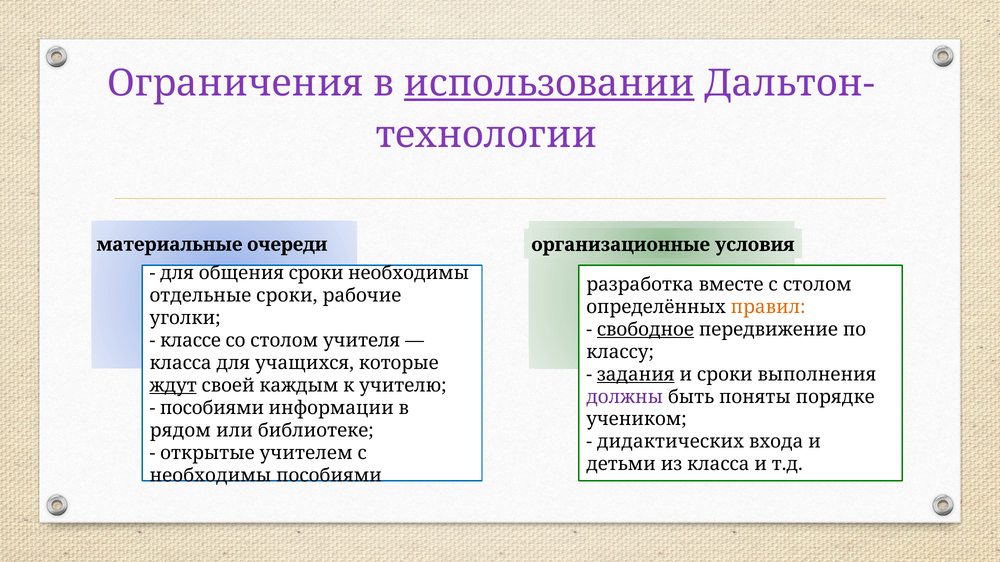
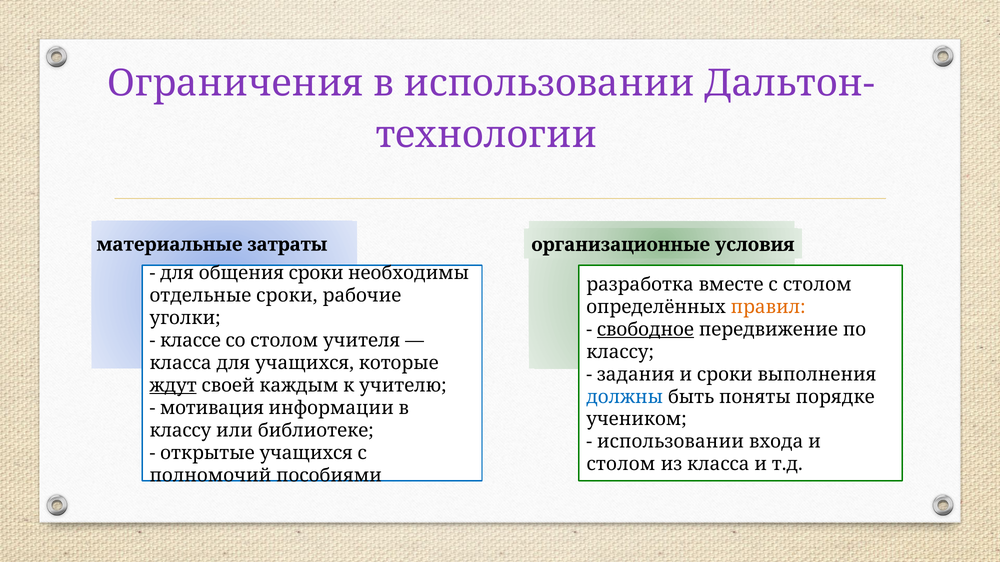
использовании at (549, 84) underline: present -> none
очереди: очереди -> затраты
задания underline: present -> none
должны colour: purple -> blue
пособиями at (212, 408): пособиями -> мотивация
рядом at (180, 431): рядом -> классу
дидактических at (670, 442): дидактических -> использовании
открытые учителем: учителем -> учащихся
детьми at (621, 465): детьми -> столом
необходимы at (210, 476): необходимы -> полномочий
